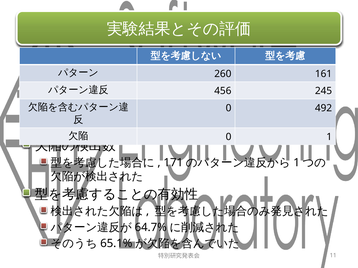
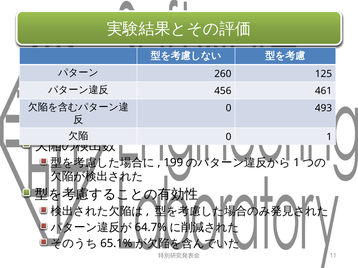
161: 161 -> 125
245: 245 -> 461
492: 492 -> 493
171: 171 -> 199
